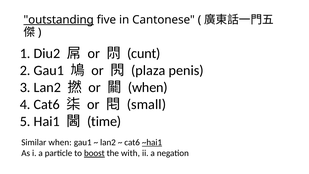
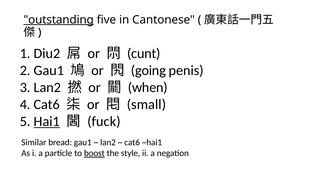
plaza: plaza -> going
Hai1 underline: none -> present
time: time -> fuck
Similar when: when -> bread
~hai1 underline: present -> none
with: with -> style
